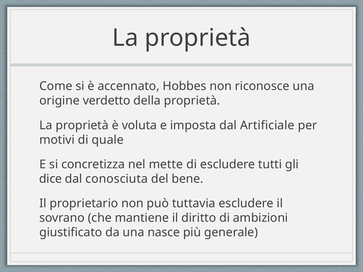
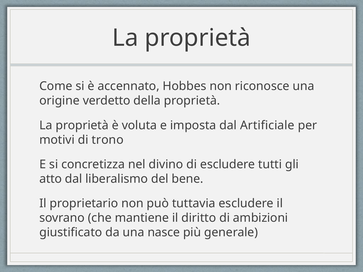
quale: quale -> trono
mette: mette -> divino
dice: dice -> atto
conosciuta: conosciuta -> liberalismo
